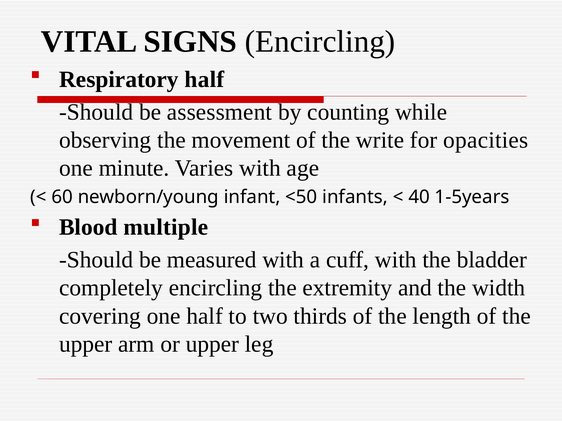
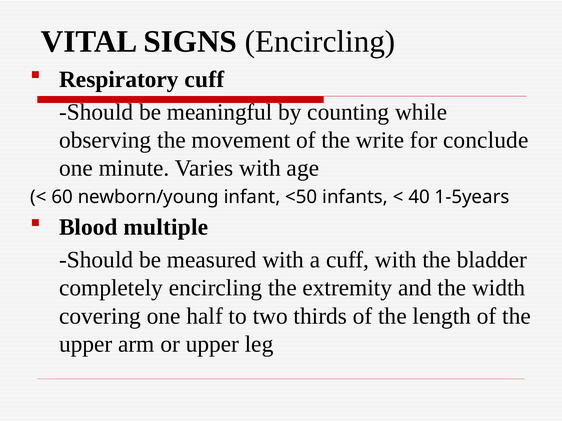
Respiratory half: half -> cuff
assessment: assessment -> meaningful
opacities: opacities -> conclude
